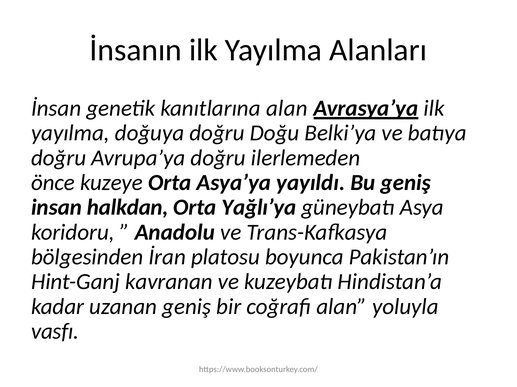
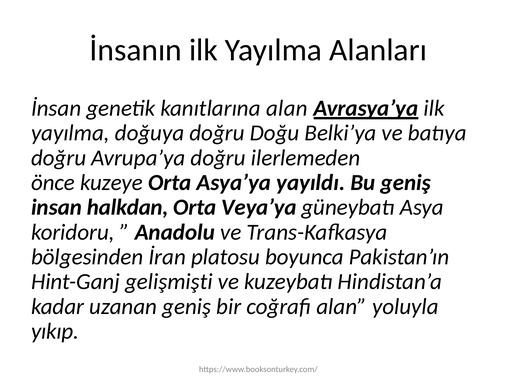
Yağlı’ya: Yağlı’ya -> Veya’ya
kavranan: kavranan -> gelişmişti
vasfı: vasfı -> yıkıp
